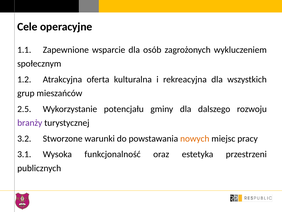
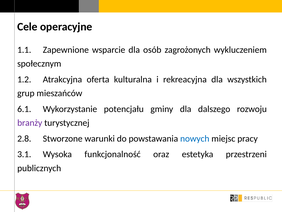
2.5: 2.5 -> 6.1
3.2: 3.2 -> 2.8
nowych colour: orange -> blue
